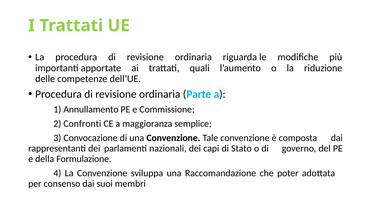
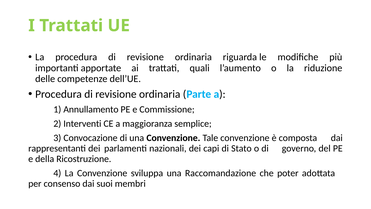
Confronti: Confronti -> Interventi
Formulazione: Formulazione -> Ricostruzione
